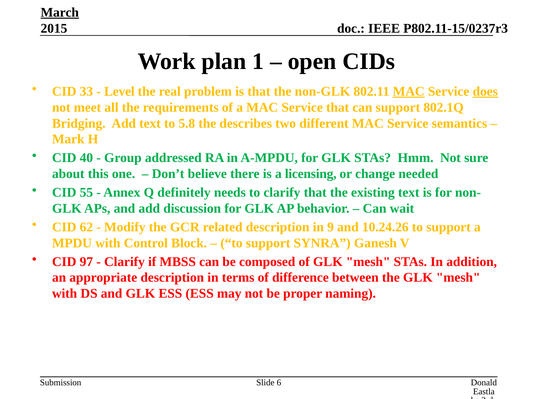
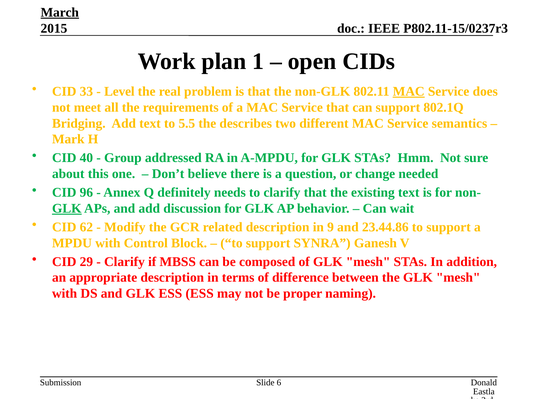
does underline: present -> none
5.8: 5.8 -> 5.5
licensing: licensing -> question
55: 55 -> 96
GLK at (67, 209) underline: none -> present
10.24.26: 10.24.26 -> 23.44.86
97: 97 -> 29
